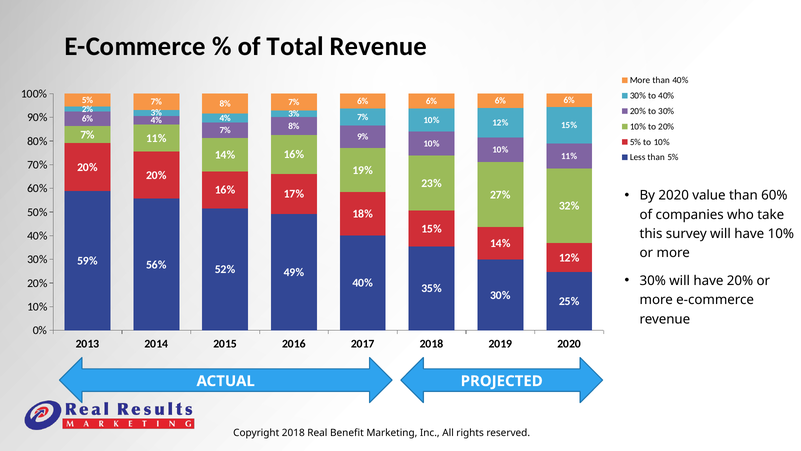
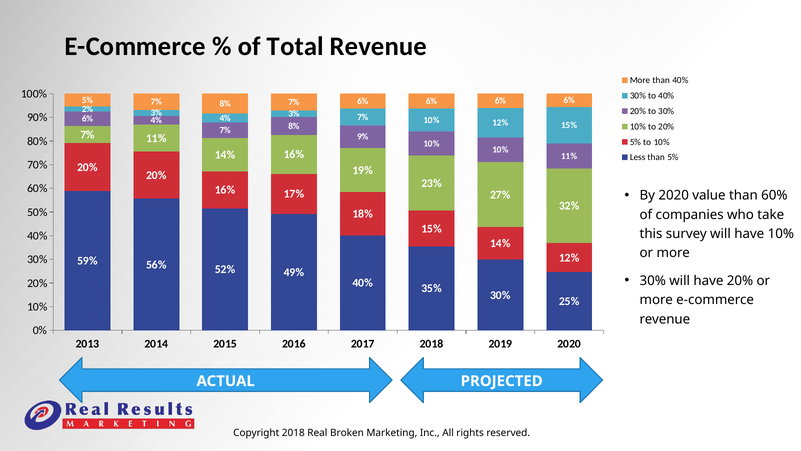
Benefit: Benefit -> Broken
